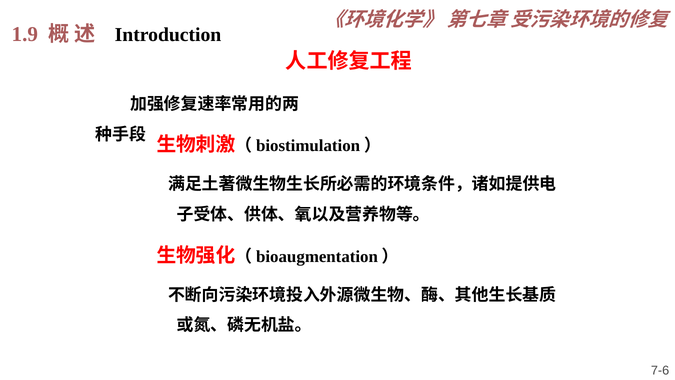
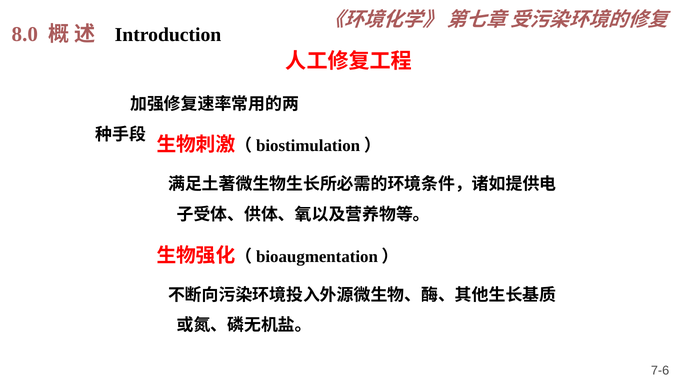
1.9: 1.9 -> 8.0
